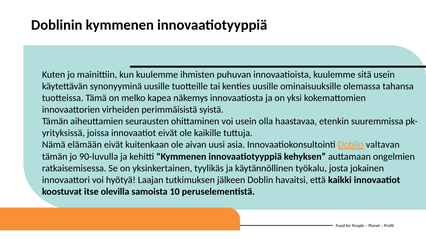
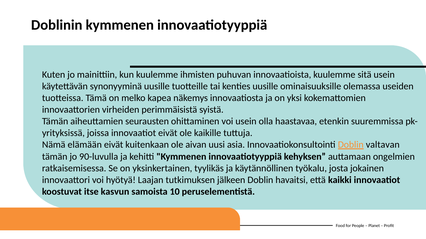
tahansa: tahansa -> useiden
olevilla: olevilla -> kasvun
